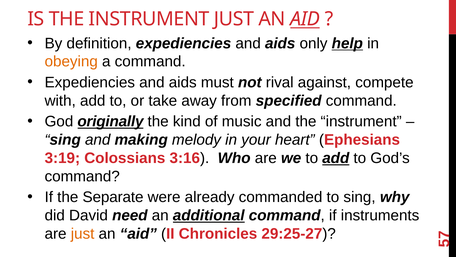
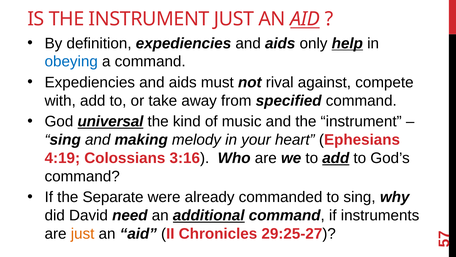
obeying colour: orange -> blue
originally: originally -> universal
3:19: 3:19 -> 4:19
